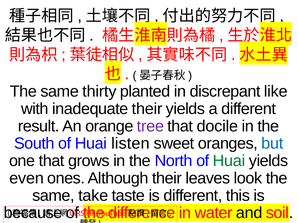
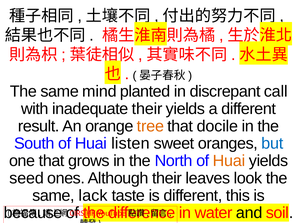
thirty: thirty -> mind
like: like -> call
tree colour: purple -> orange
Huai at (229, 161) colour: green -> orange
even: even -> seed
take: take -> lack
